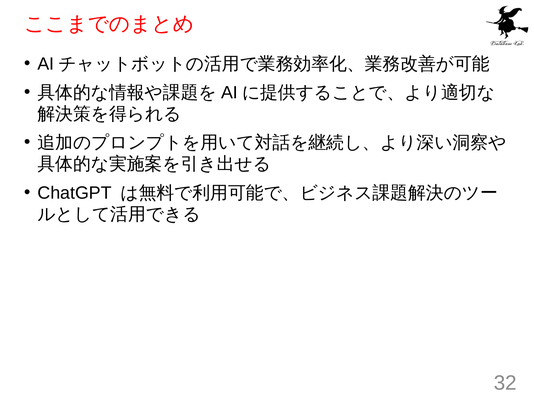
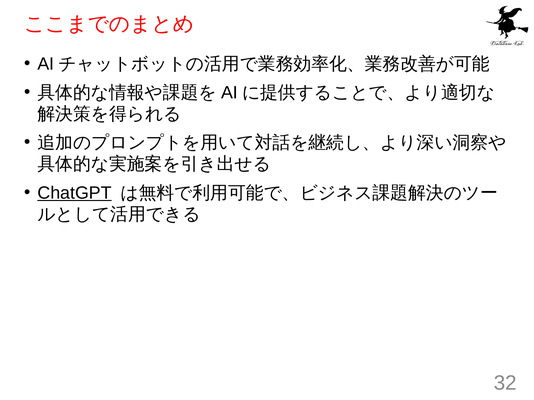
ChatGPT underline: none -> present
